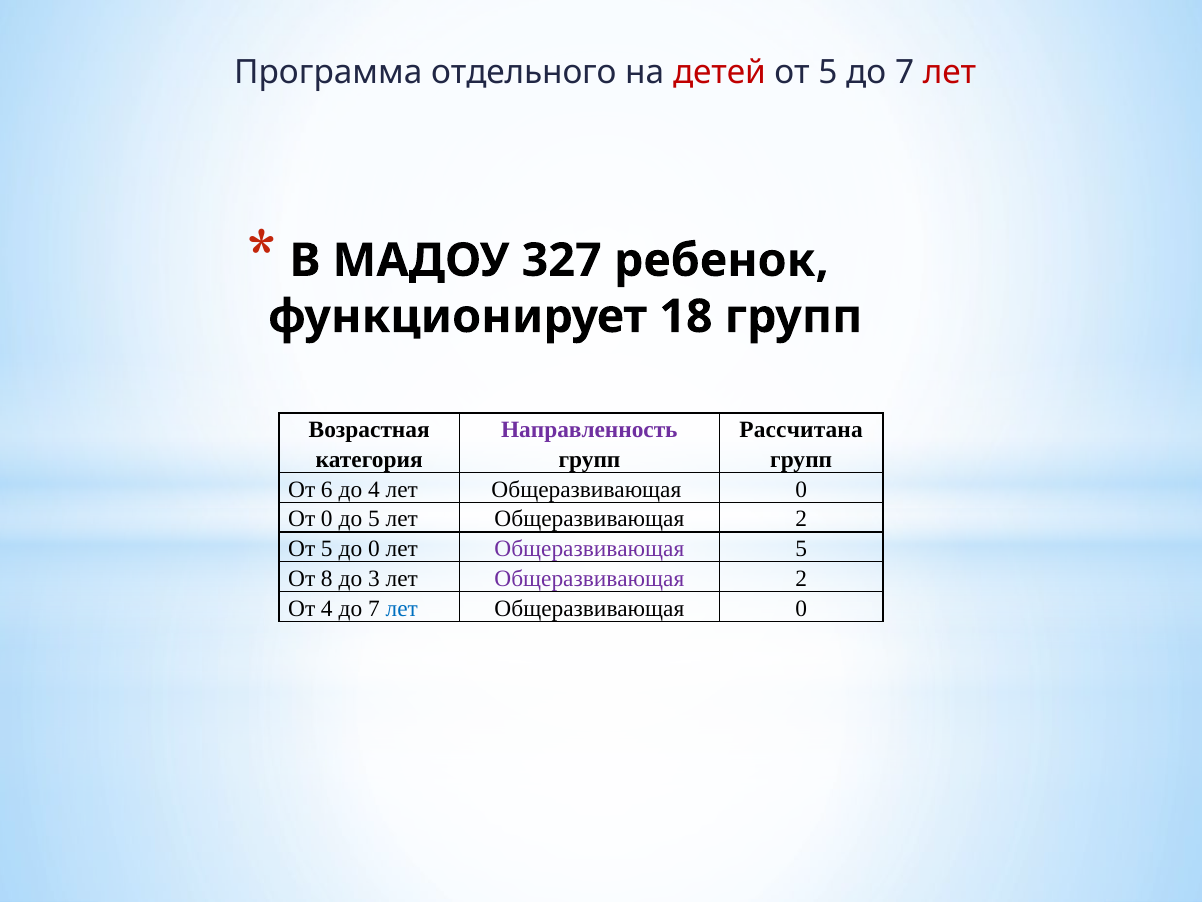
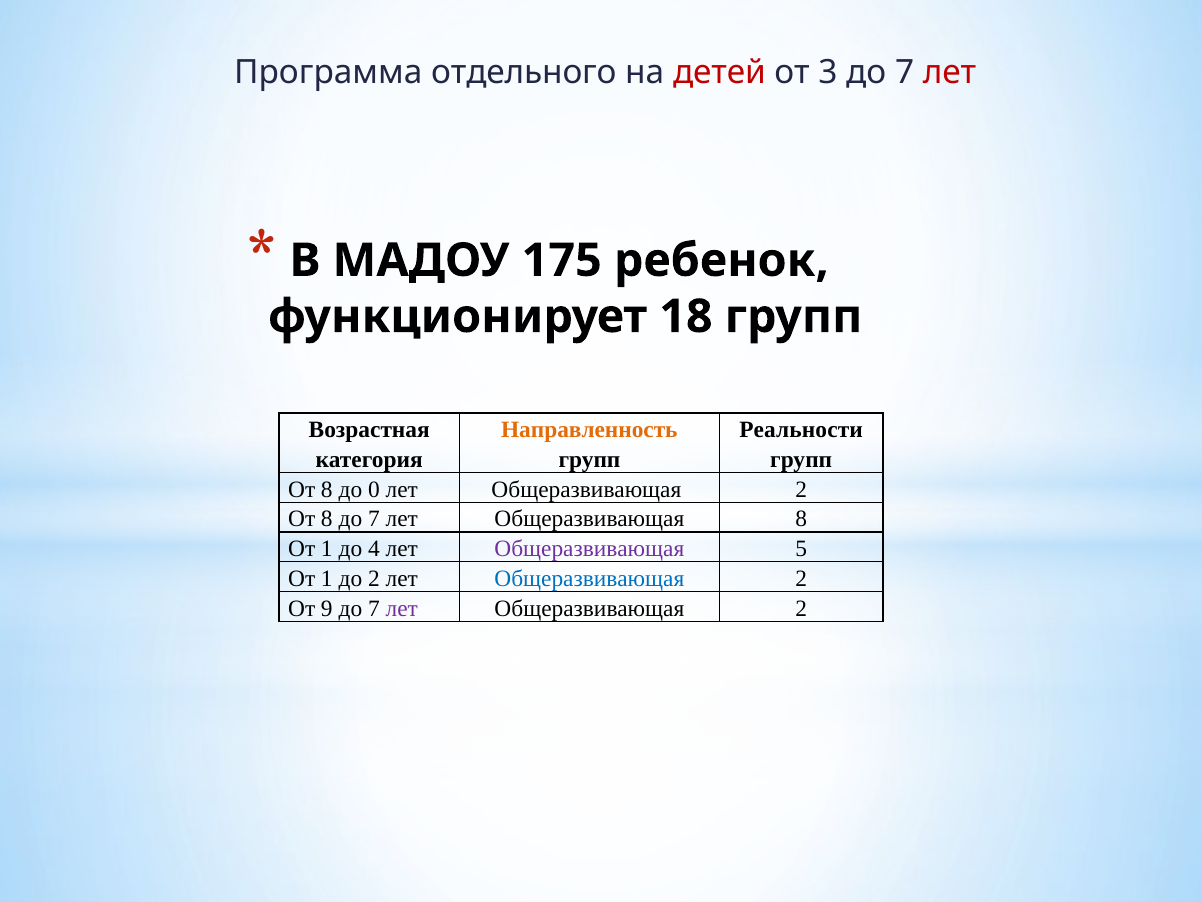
5 at (828, 72): 5 -> 3
327: 327 -> 175
Направленность colour: purple -> orange
Рассчитана: Рассчитана -> Реальности
6 at (327, 489): 6 -> 8
до 4: 4 -> 0
0 at (801, 489): 0 -> 2
0 at (327, 519): 0 -> 8
5 at (374, 519): 5 -> 7
2 at (801, 519): 2 -> 8
5 at (327, 549): 5 -> 1
до 0: 0 -> 4
8 at (327, 578): 8 -> 1
до 3: 3 -> 2
Общеразвивающая at (589, 578) colour: purple -> blue
От 4: 4 -> 9
лет at (402, 608) colour: blue -> purple
0 at (801, 608): 0 -> 2
